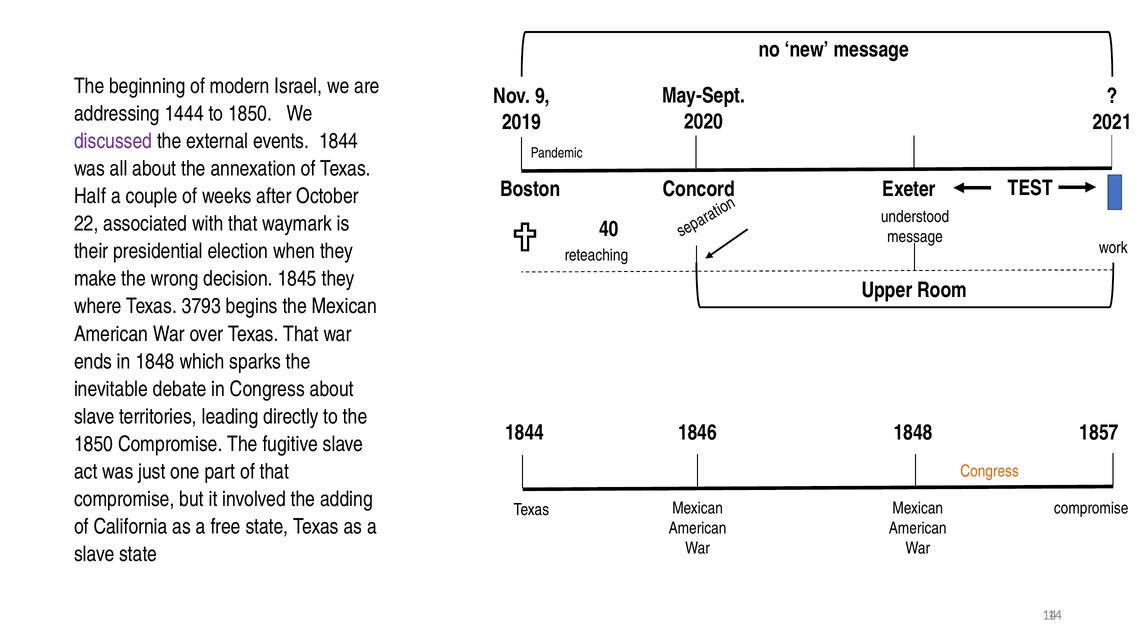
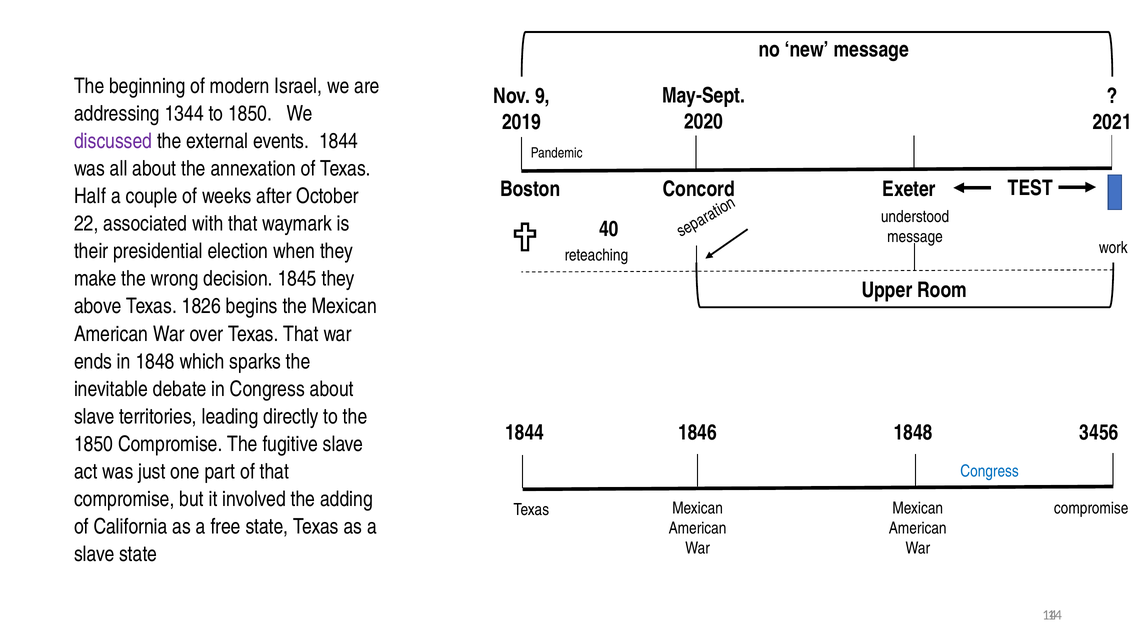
1444: 1444 -> 1344
where: where -> above
3793: 3793 -> 1826
1857: 1857 -> 3456
Congress at (990, 471) colour: orange -> blue
